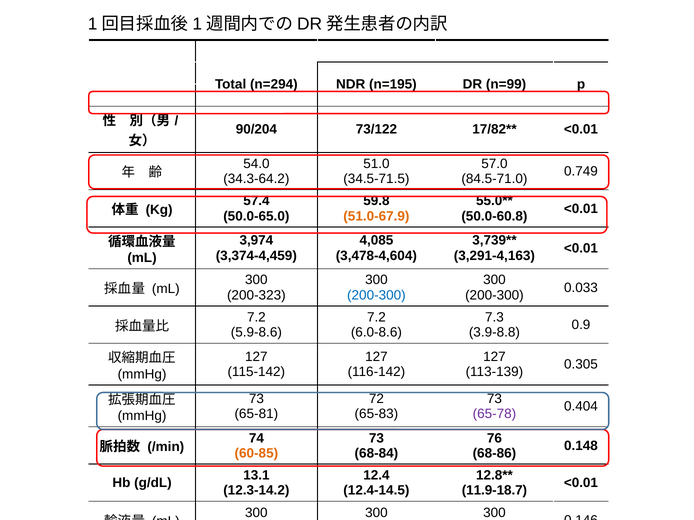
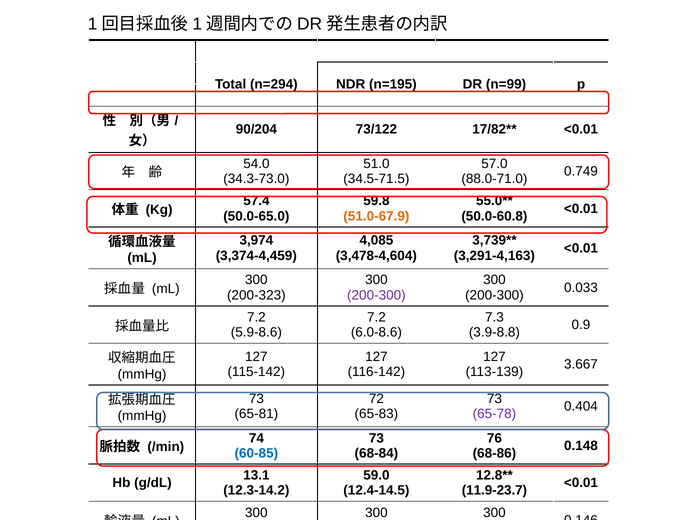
34.3-64.2: 34.3-64.2 -> 34.3-73.0
84.5-71.0: 84.5-71.0 -> 88.0-71.0
200-300 at (376, 295) colour: blue -> purple
0.305: 0.305 -> 3.667
60-85 colour: orange -> blue
12.4: 12.4 -> 59.0
11.9-18.7: 11.9-18.7 -> 11.9-23.7
